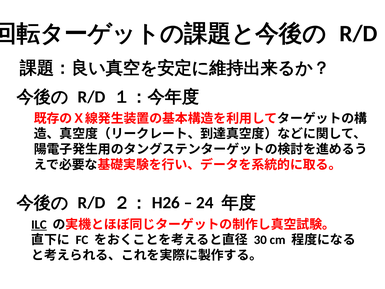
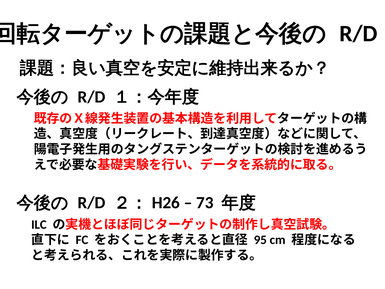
24: 24 -> 73
ILC underline: present -> none
30: 30 -> 95
